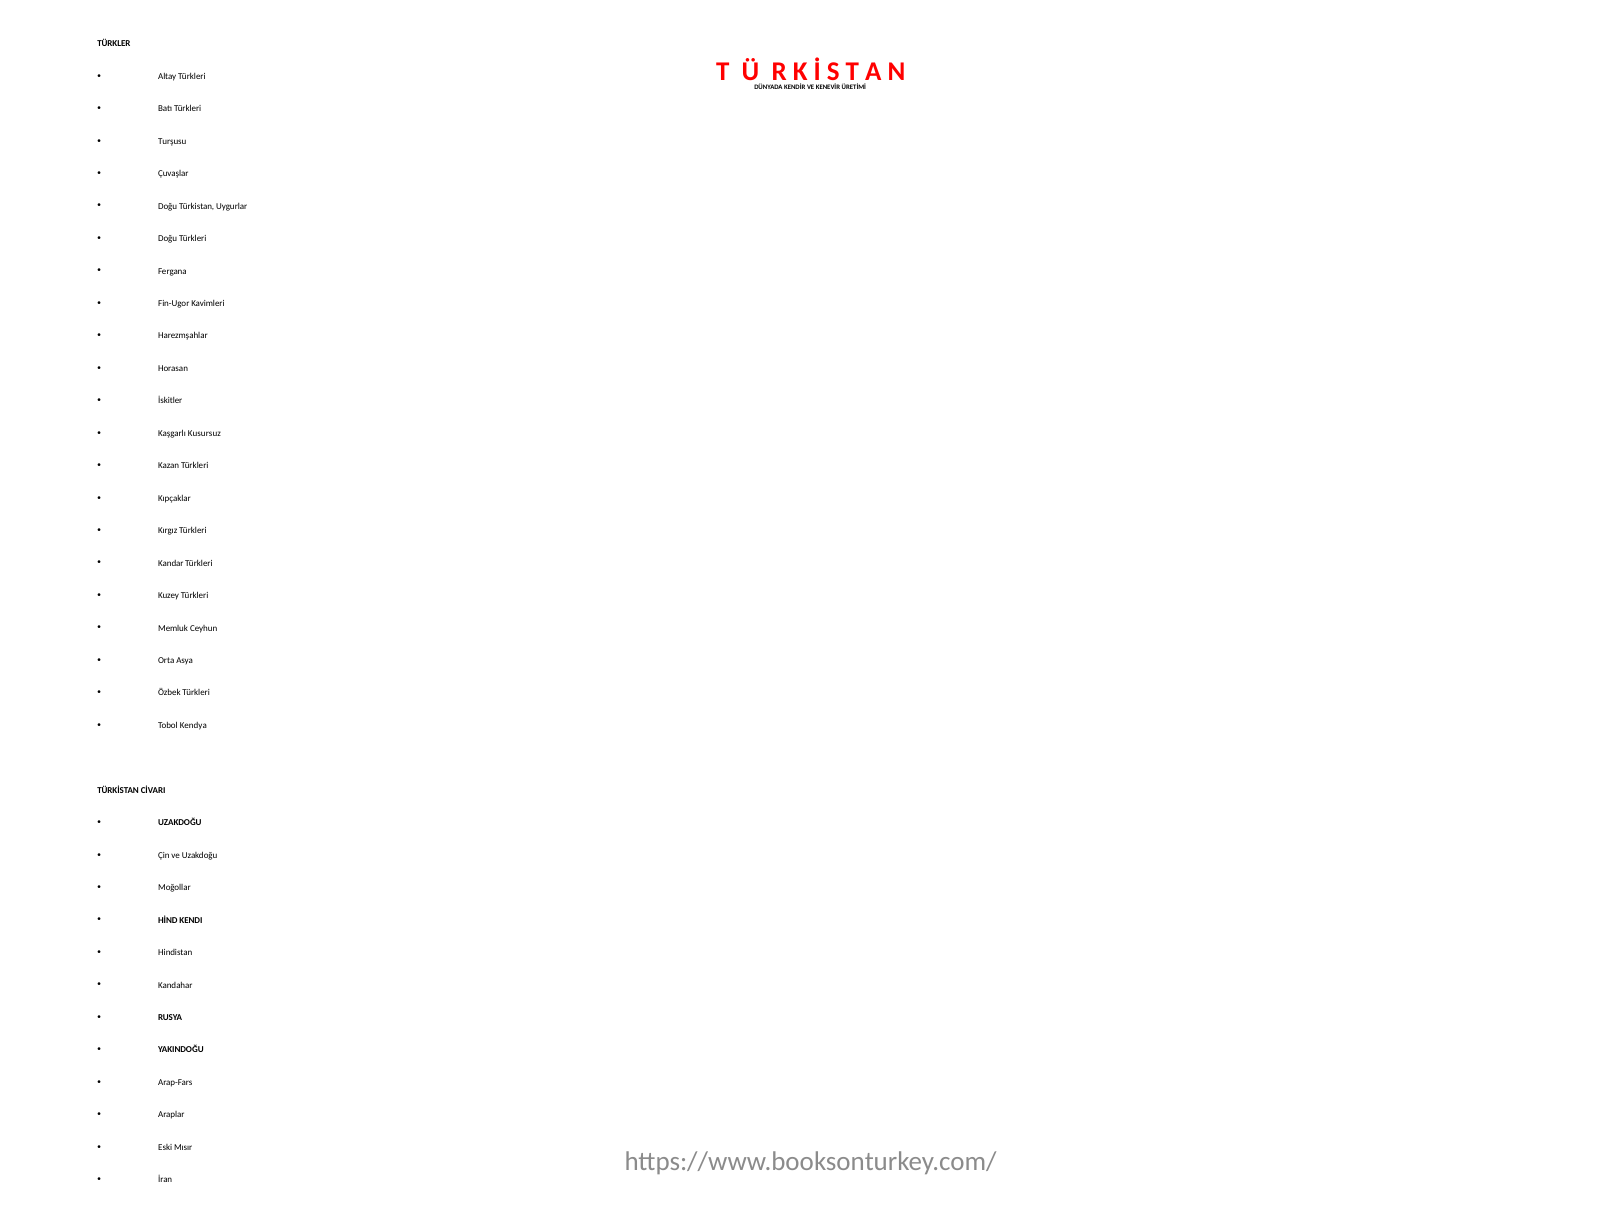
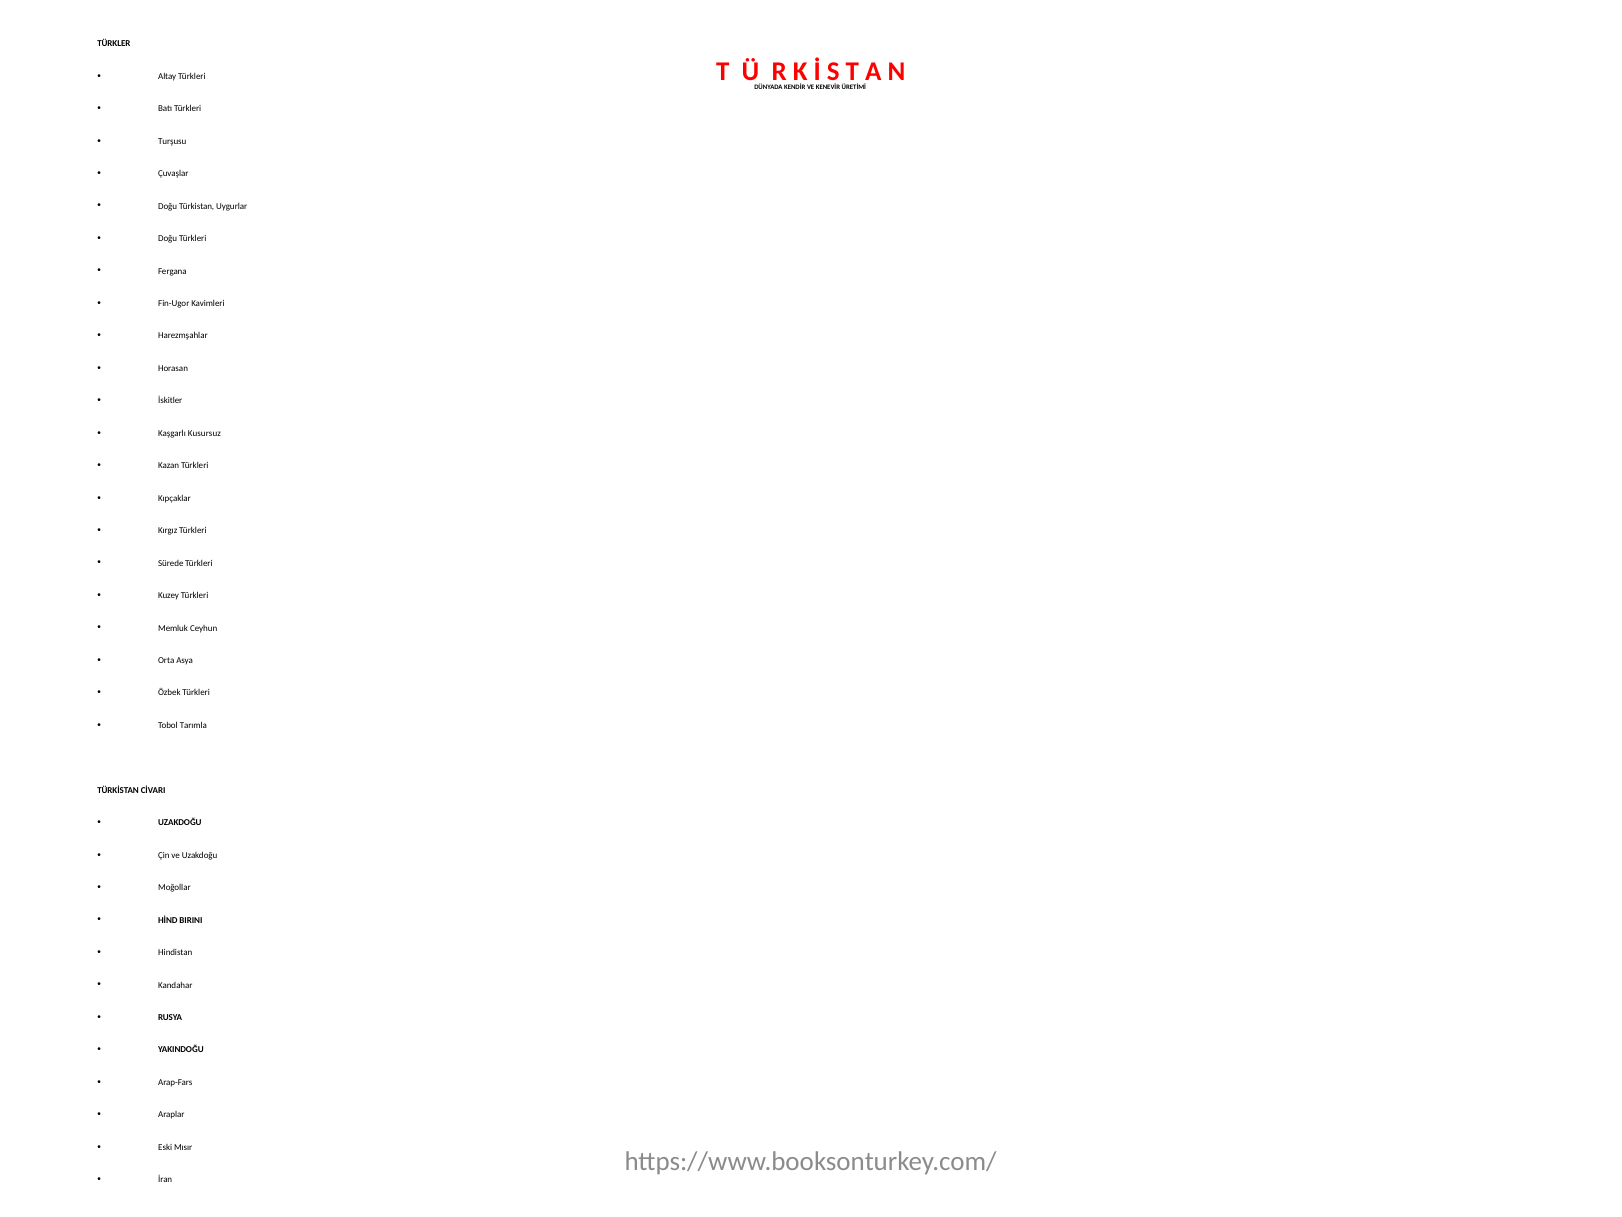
Kandar: Kandar -> Sürede
Kendya: Kendya -> Tarımla
KENDI: KENDI -> BIRINI
